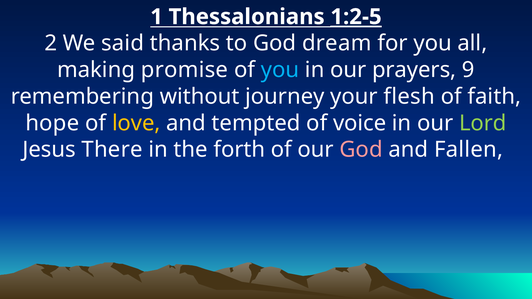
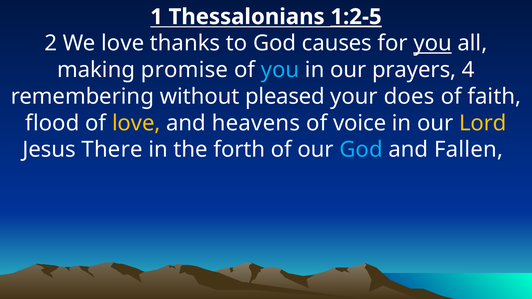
We said: said -> love
dream: dream -> causes
you at (433, 43) underline: none -> present
9: 9 -> 4
journey: journey -> pleased
flesh: flesh -> does
hope: hope -> flood
tempted: tempted -> heavens
Lord colour: light green -> yellow
God at (361, 150) colour: pink -> light blue
